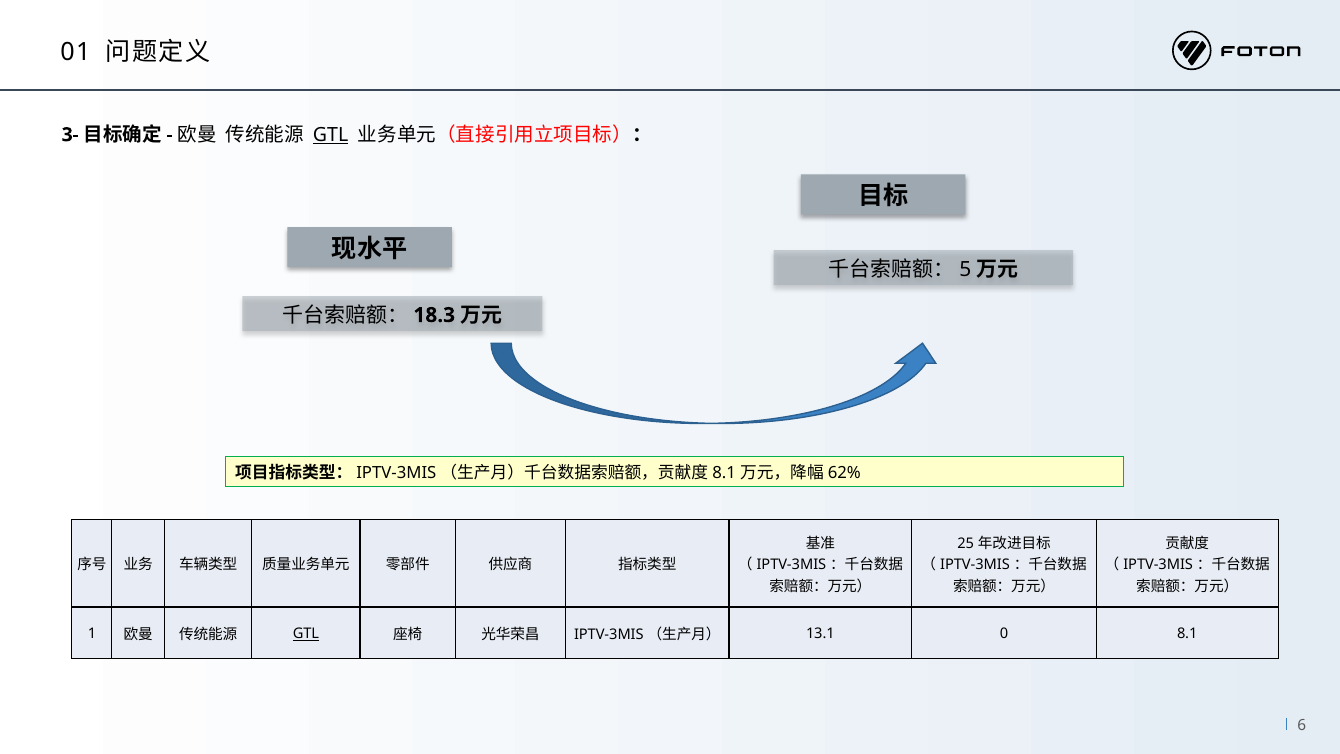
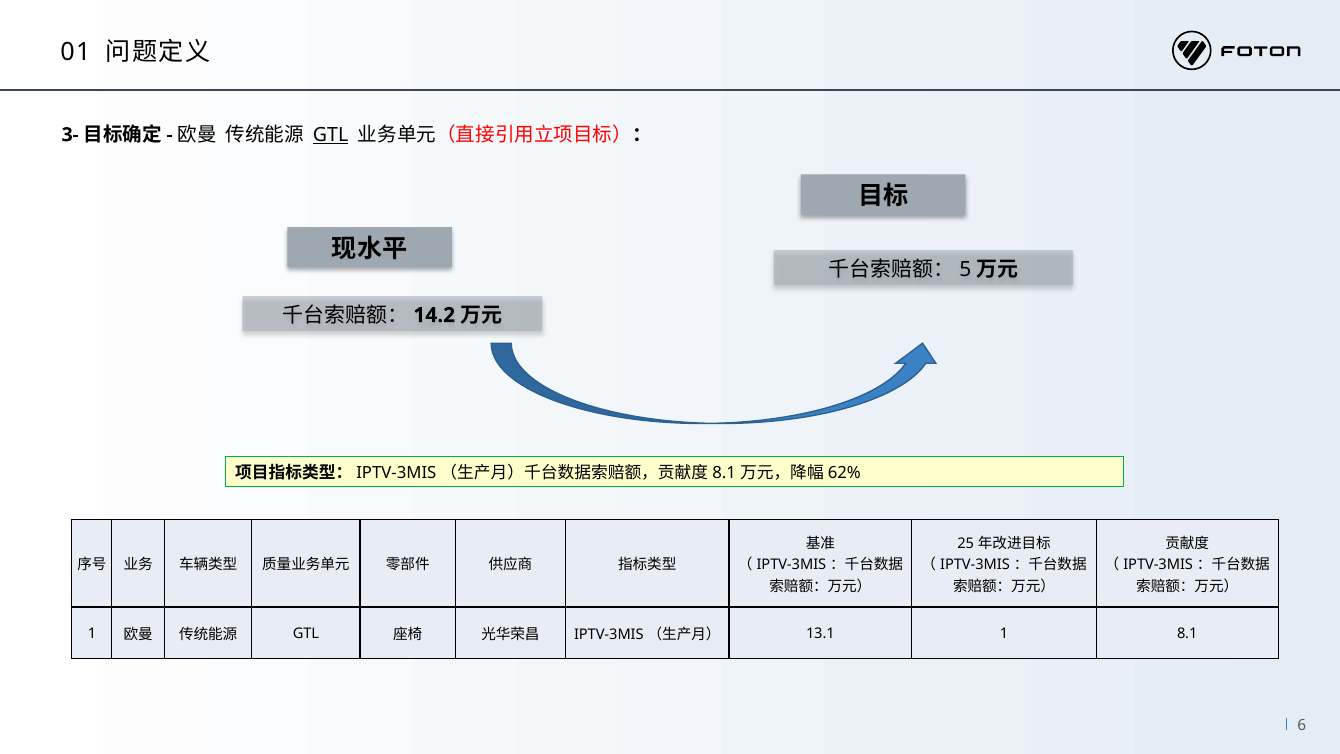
18.3: 18.3 -> 14.2
GTL at (306, 634) underline: present -> none
13.1 0: 0 -> 1
